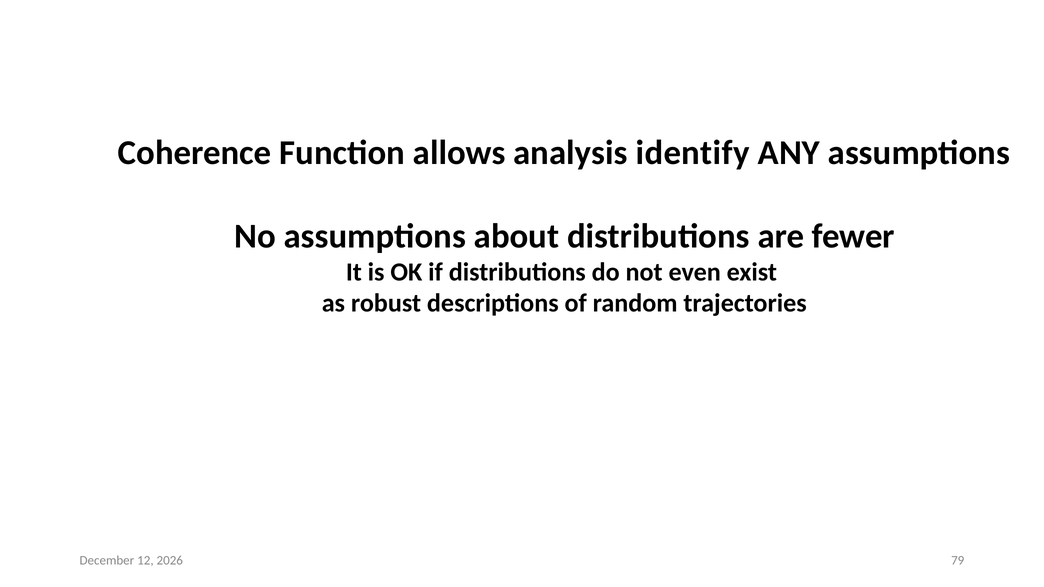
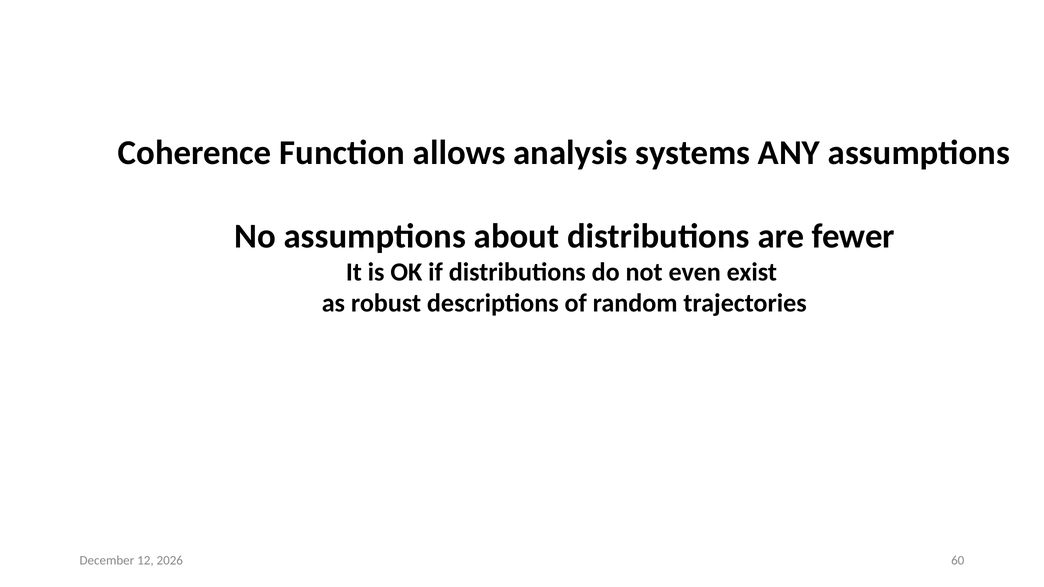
identify: identify -> systems
79: 79 -> 60
